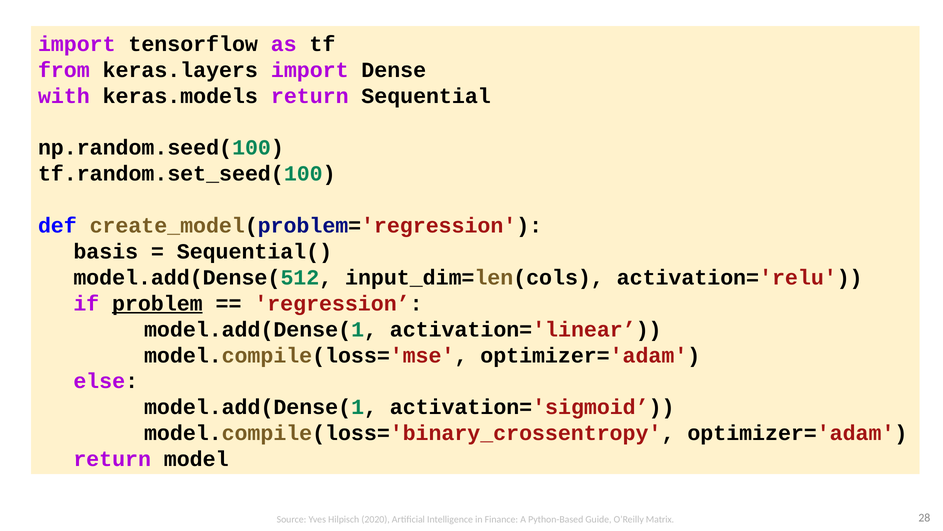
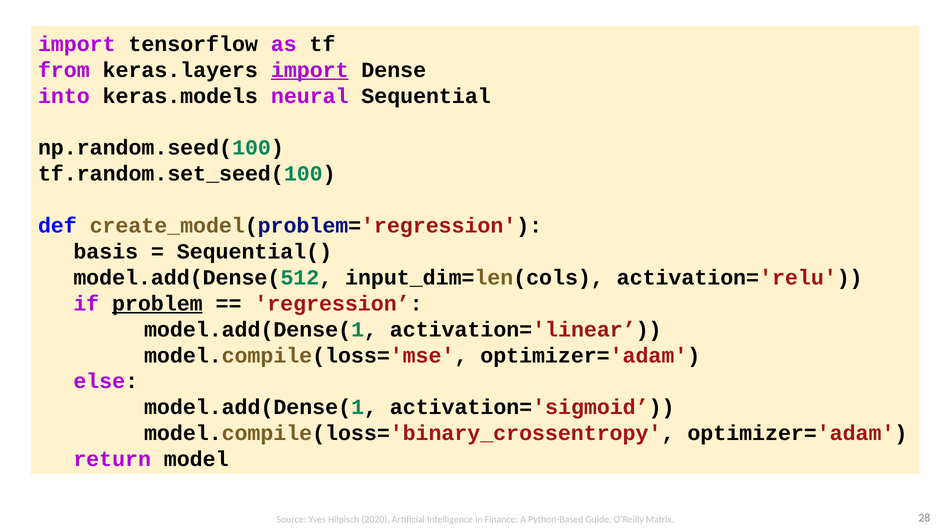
import at (310, 70) underline: none -> present
with: with -> into
keras.models return: return -> neural
